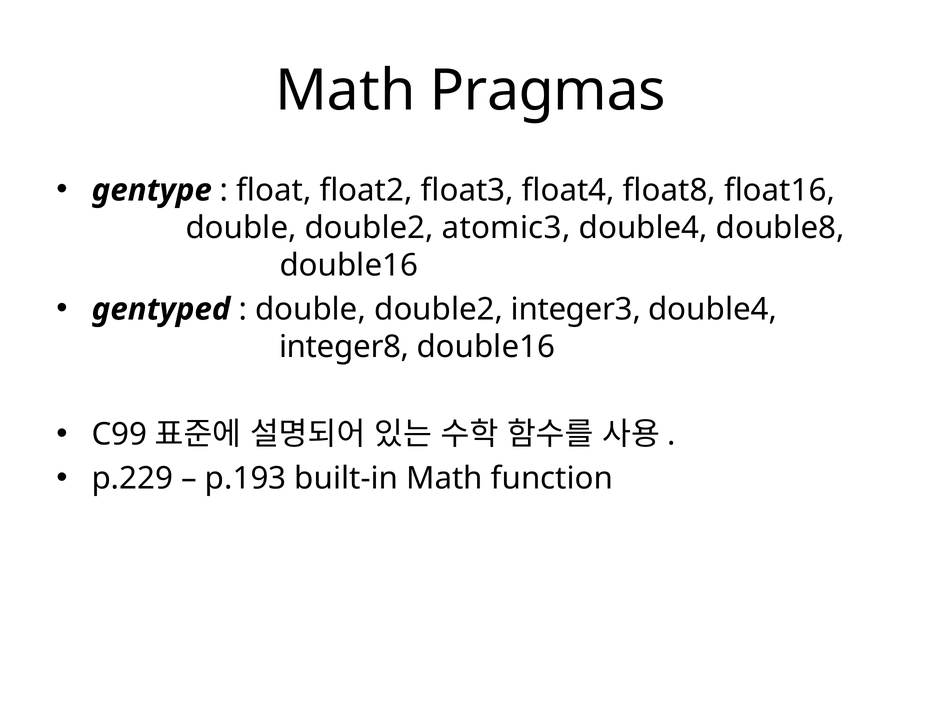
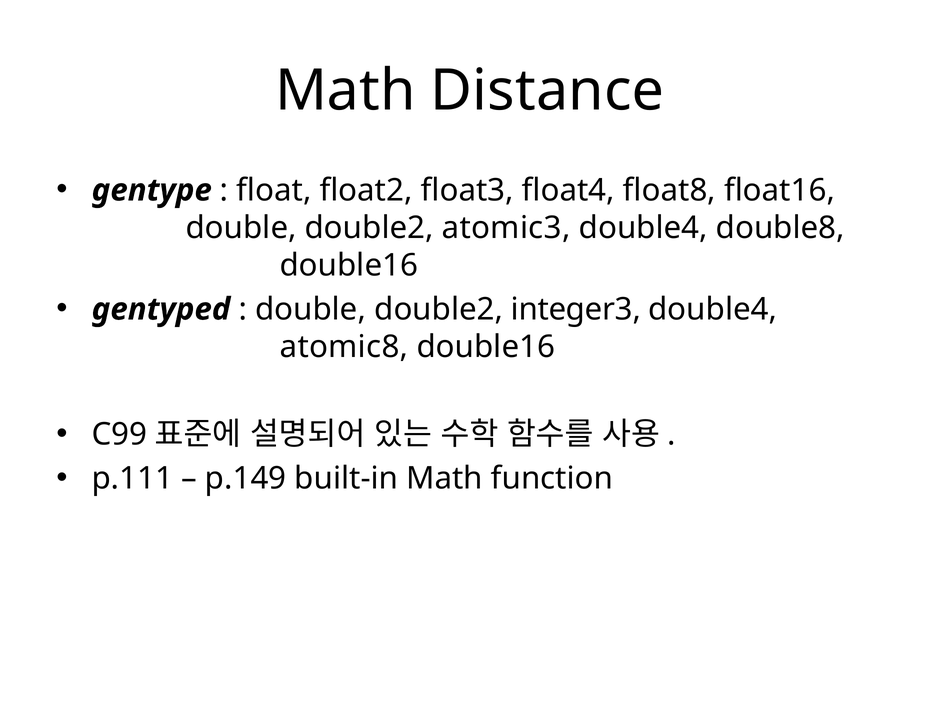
Pragmas: Pragmas -> Distance
integer8: integer8 -> atomic8
p.229: p.229 -> p.111
p.193: p.193 -> p.149
